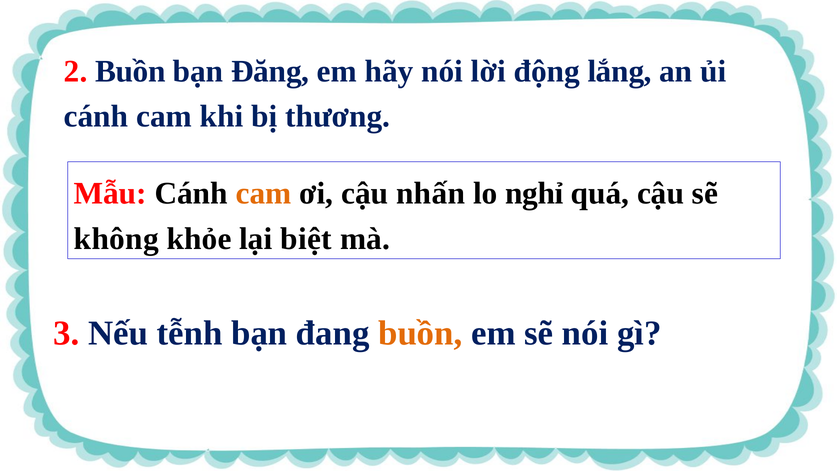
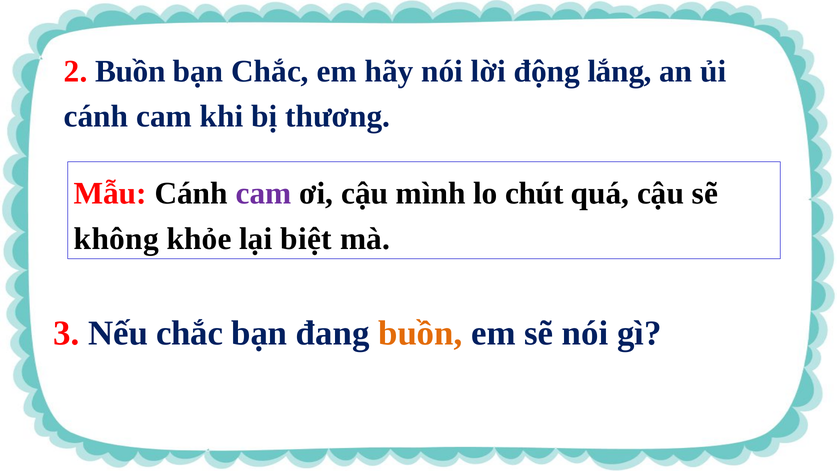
bạn Đăng: Đăng -> Chắc
cam at (264, 194) colour: orange -> purple
nhấn: nhấn -> mình
nghỉ: nghỉ -> chút
Nếu tễnh: tễnh -> chắc
